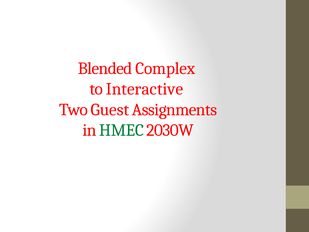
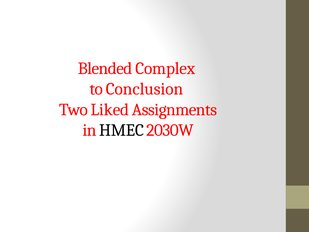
Interactive: Interactive -> Conclusion
Guest: Guest -> Liked
HMEC colour: green -> black
